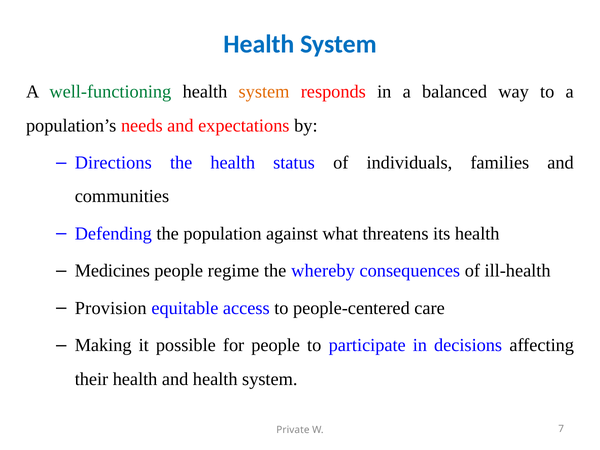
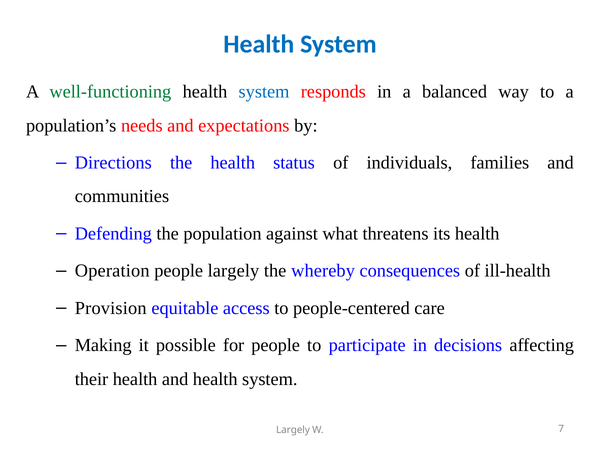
system at (264, 92) colour: orange -> blue
Medicines: Medicines -> Operation
people regime: regime -> largely
Private at (293, 430): Private -> Largely
